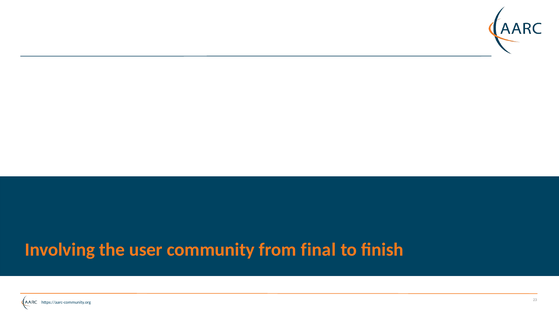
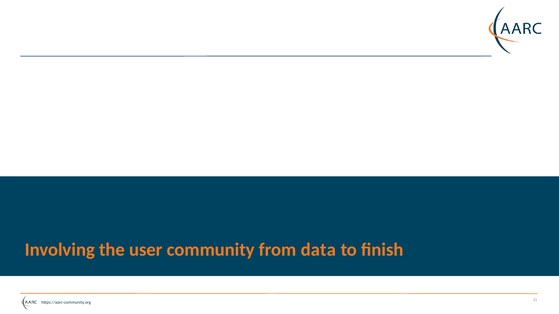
final: final -> data
